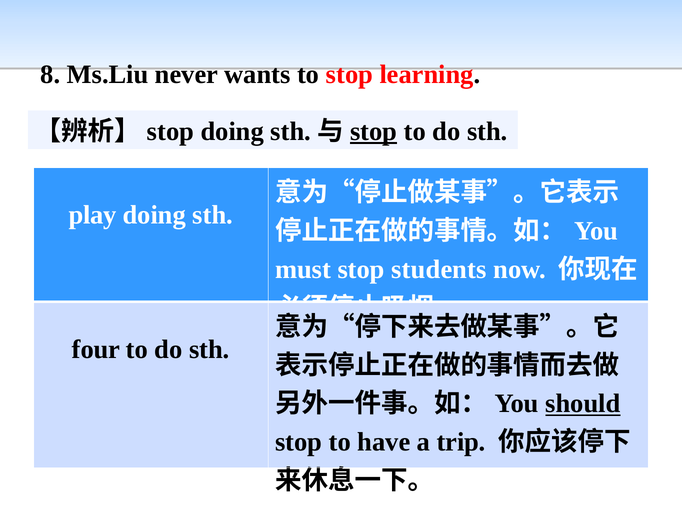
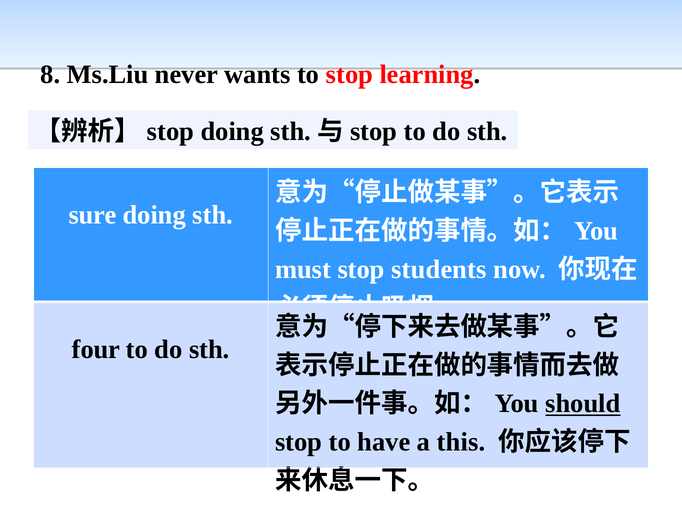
stop at (374, 131) underline: present -> none
play: play -> sure
trip: trip -> this
